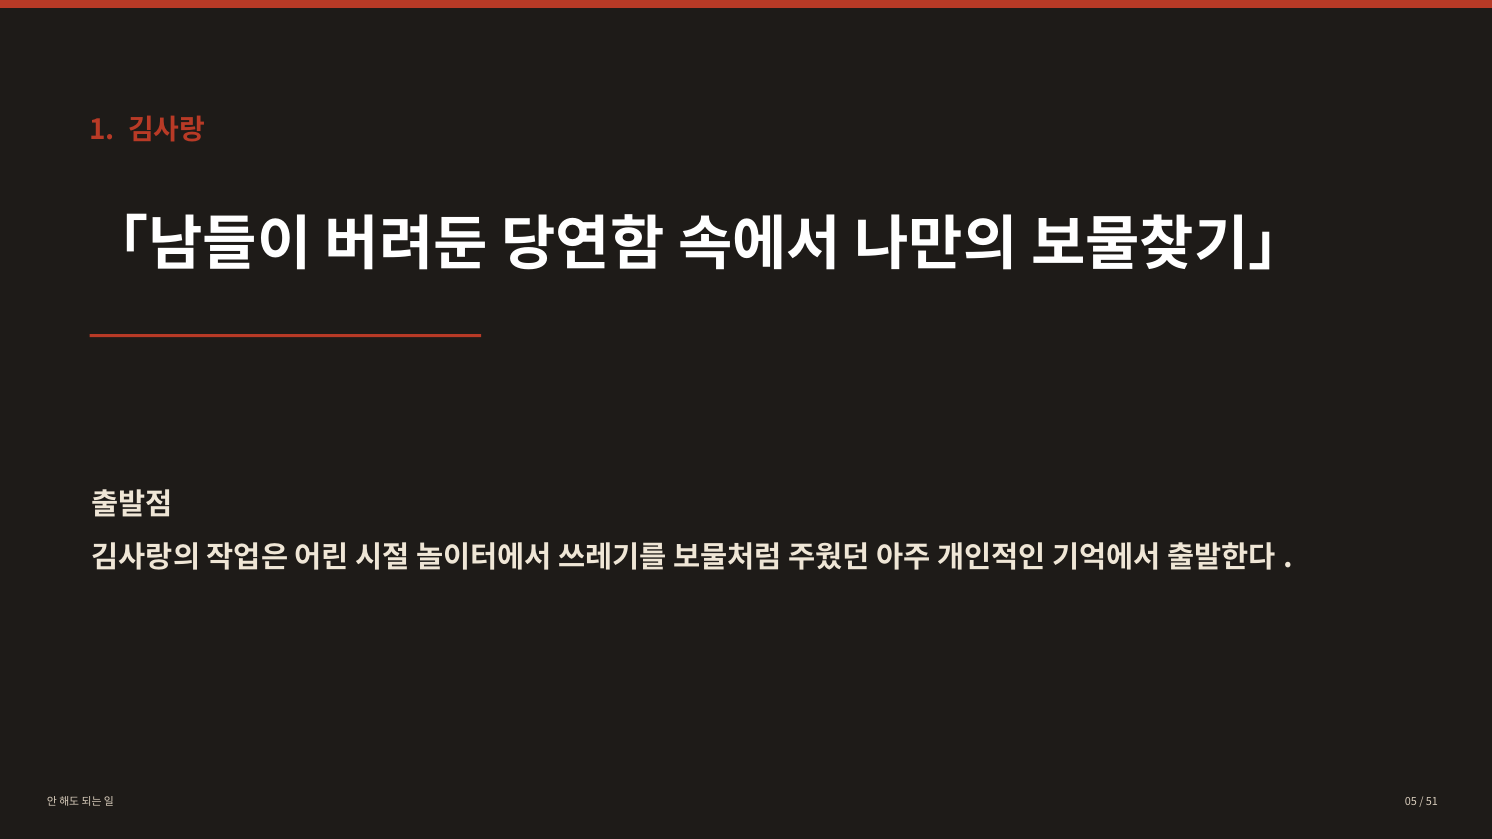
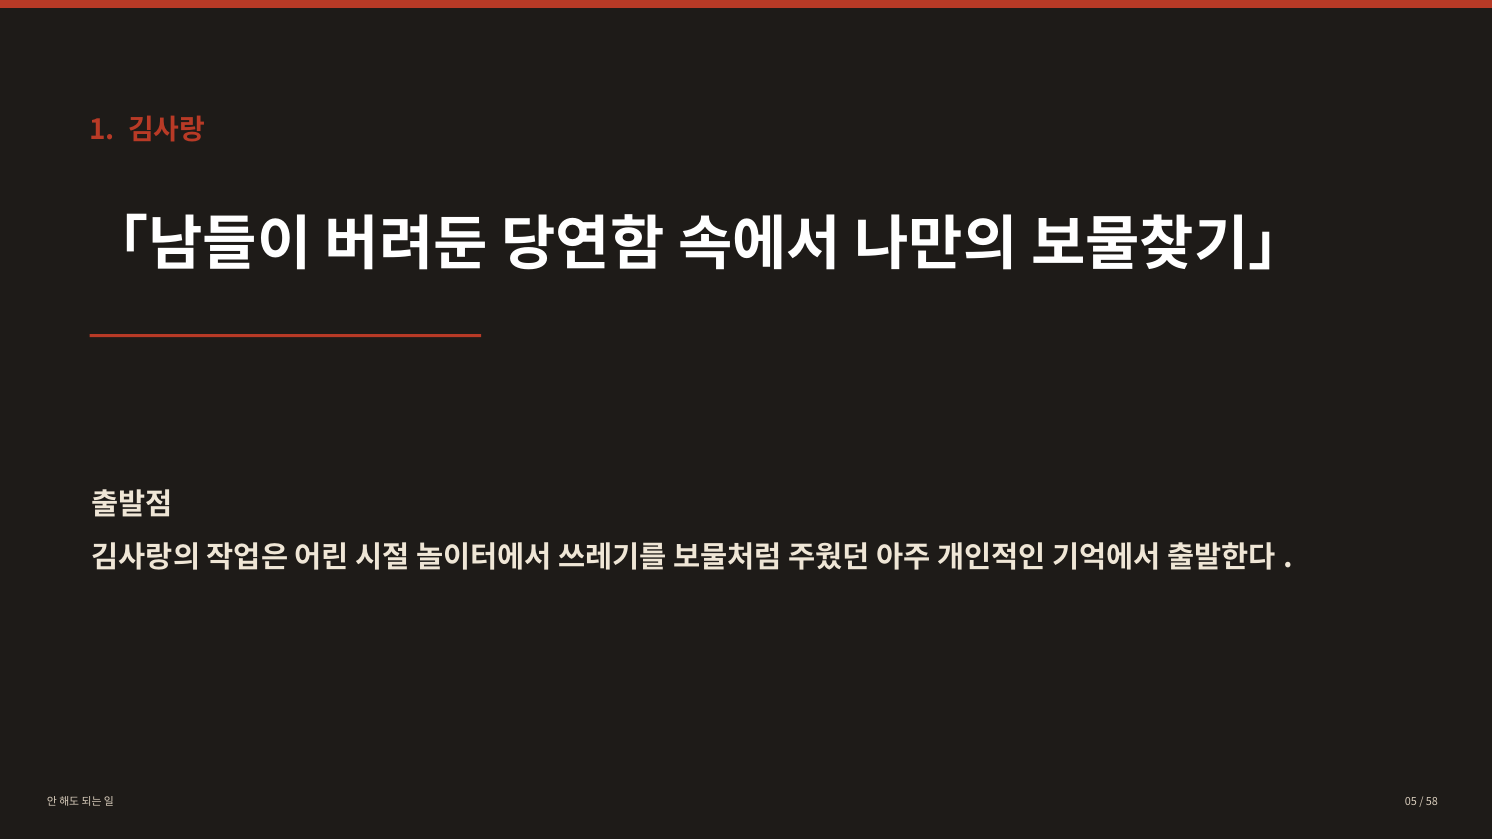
51: 51 -> 58
